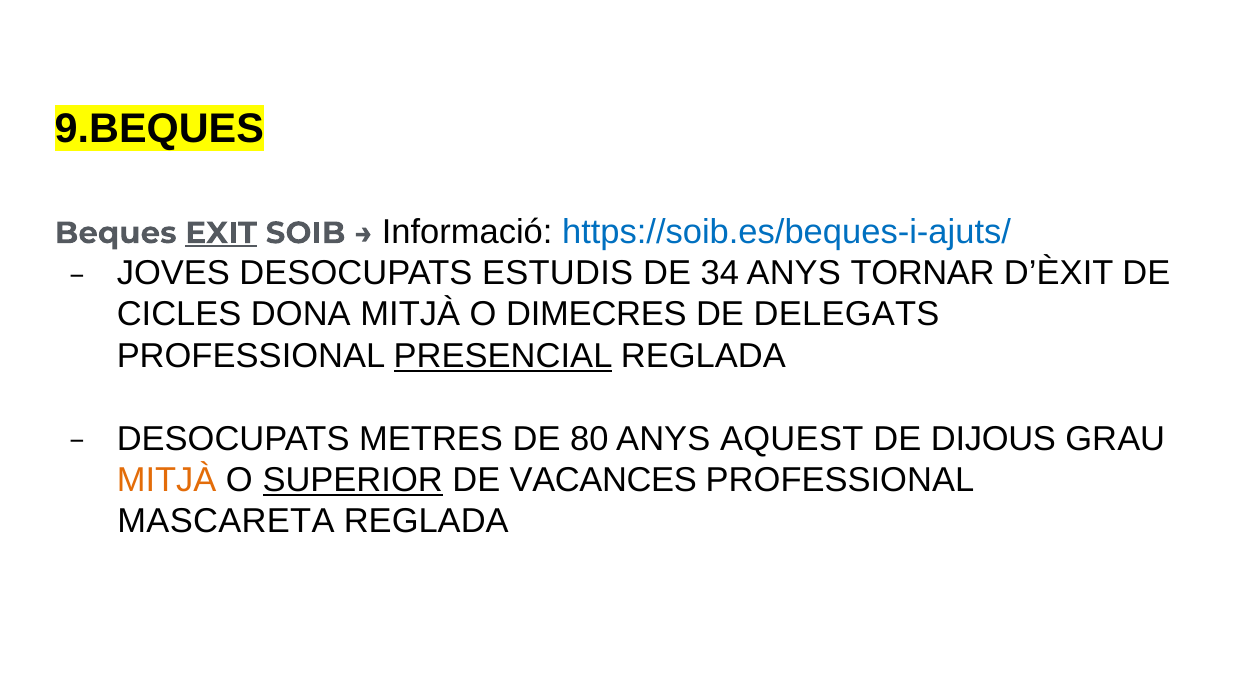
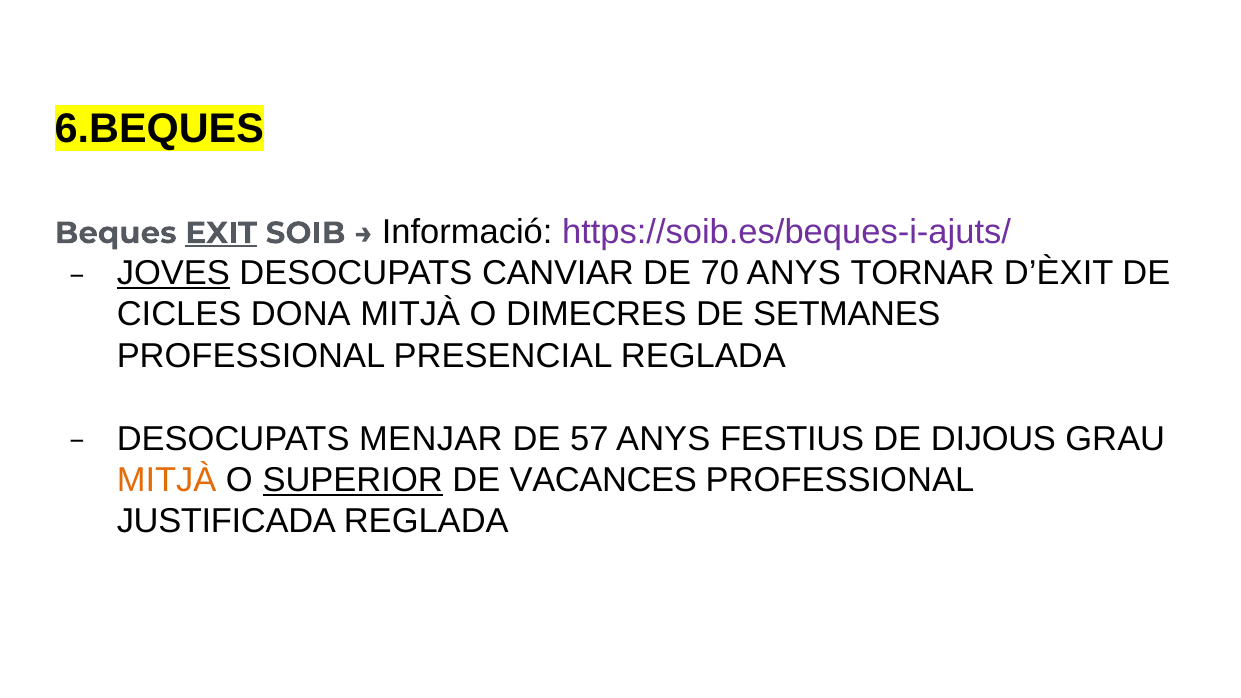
9.BEQUES: 9.BEQUES -> 6.BEQUES
https://soib.es/beques-i-ajuts/ colour: blue -> purple
JOVES underline: none -> present
ESTUDIS: ESTUDIS -> CANVIAR
34: 34 -> 70
DELEGATS: DELEGATS -> SETMANES
PRESENCIAL underline: present -> none
METRES: METRES -> MENJAR
80: 80 -> 57
AQUEST: AQUEST -> FESTIUS
MASCARETA: MASCARETA -> JUSTIFICADA
